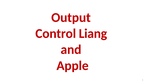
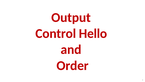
Liang: Liang -> Hello
Apple: Apple -> Order
